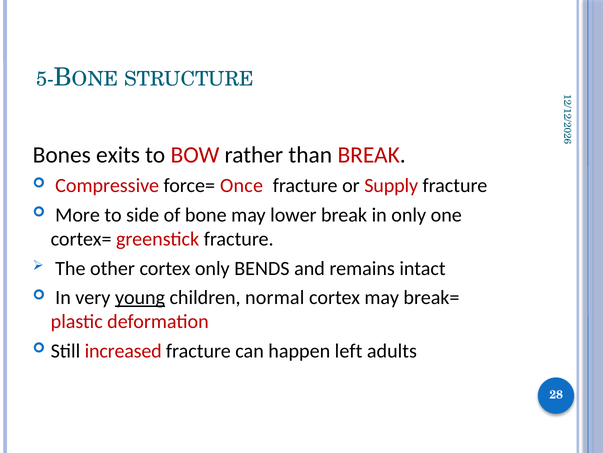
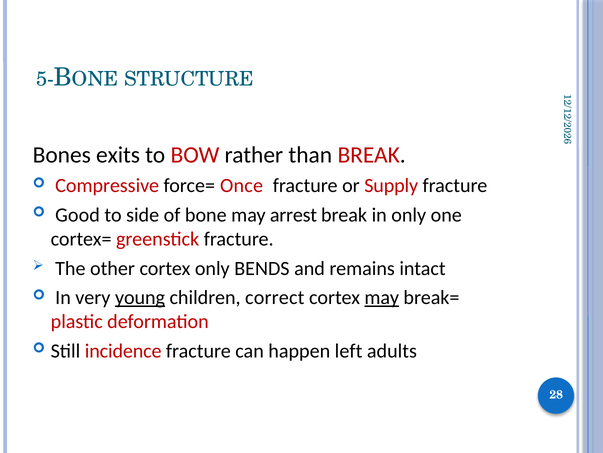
More: More -> Good
lower: lower -> arrest
normal: normal -> correct
may at (382, 297) underline: none -> present
increased: increased -> incidence
